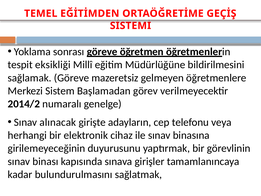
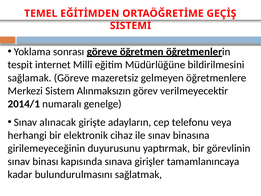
eksikliği: eksikliği -> internet
Başlamadan: Başlamadan -> Alınmaksızın
2014/2: 2014/2 -> 2014/1
